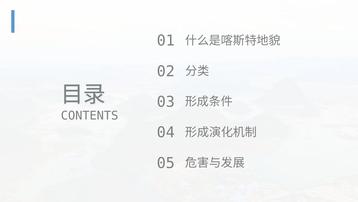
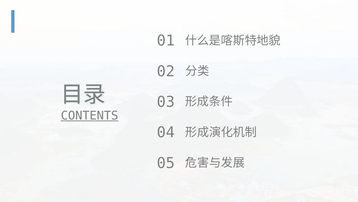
CONTENTS underline: none -> present
